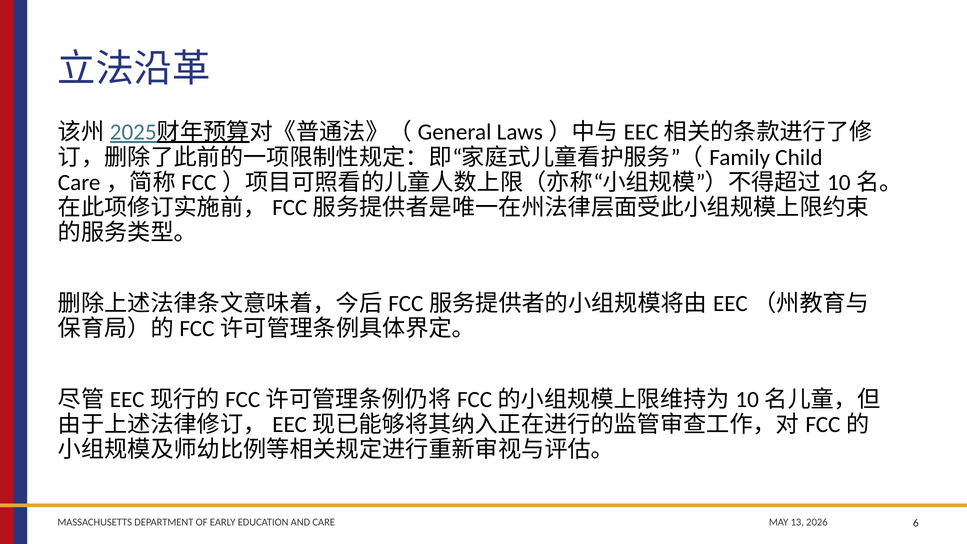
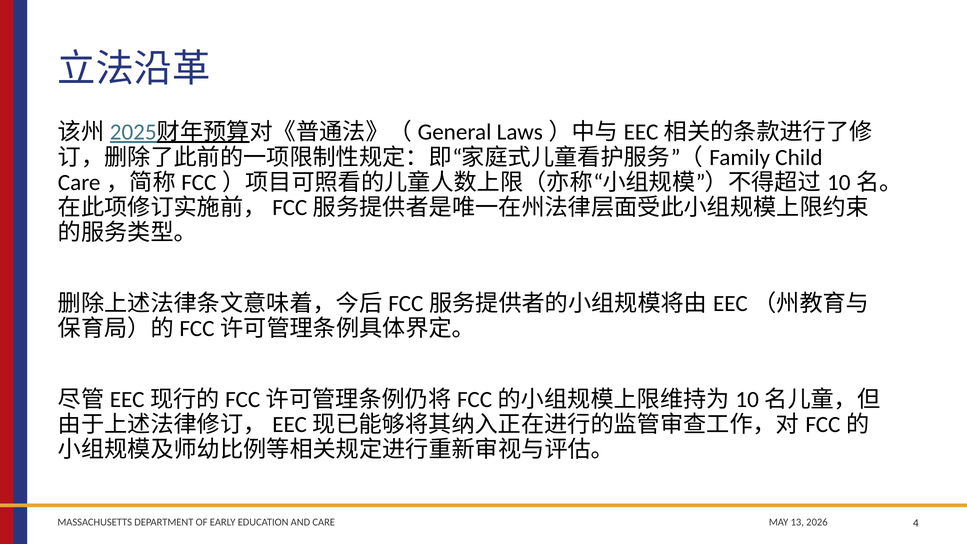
6: 6 -> 4
